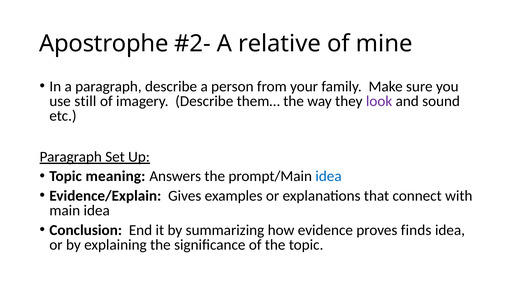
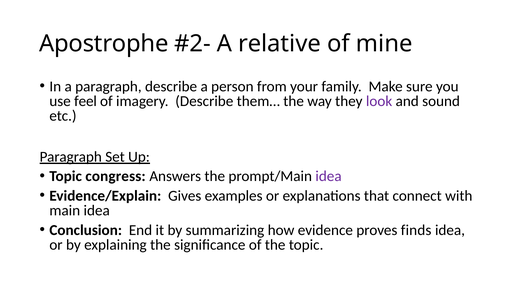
still: still -> feel
meaning: meaning -> congress
idea at (328, 177) colour: blue -> purple
